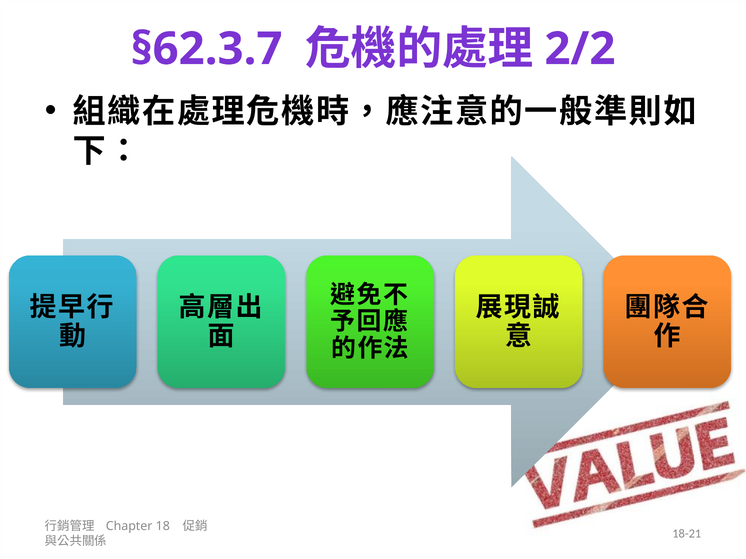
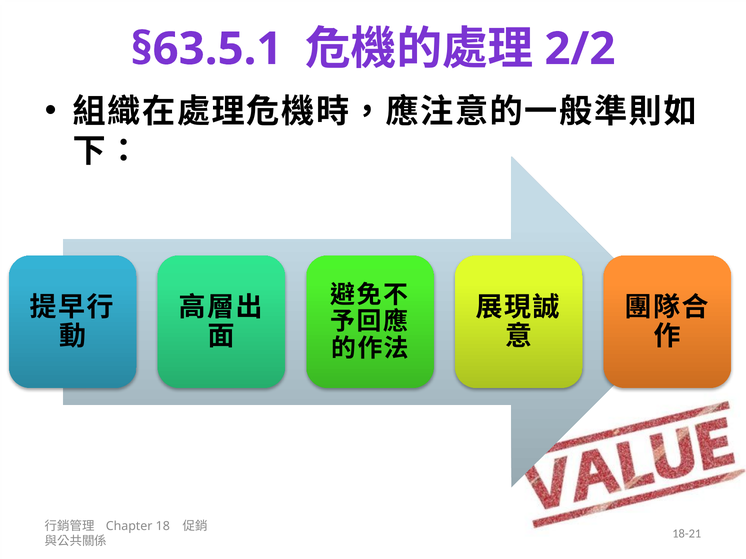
§62.3.7: §62.3.7 -> §63.5.1
